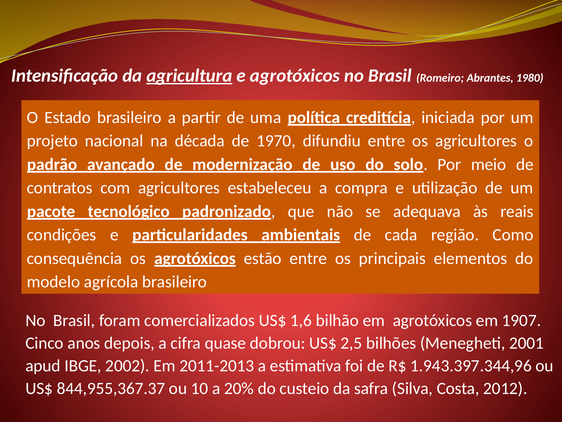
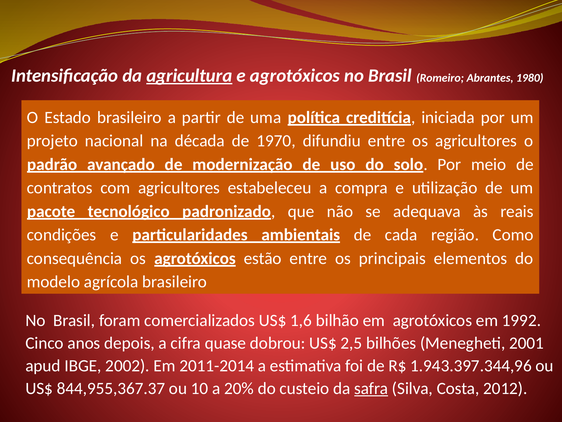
1907: 1907 -> 1992
2011-2013: 2011-2013 -> 2011-2014
safra underline: none -> present
